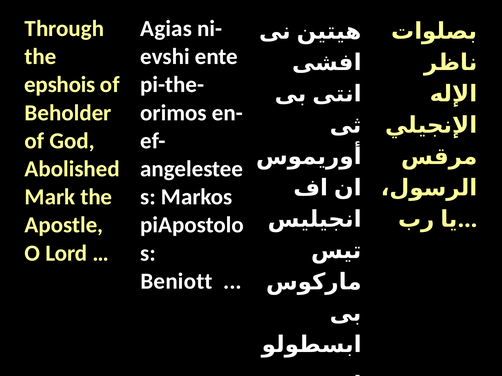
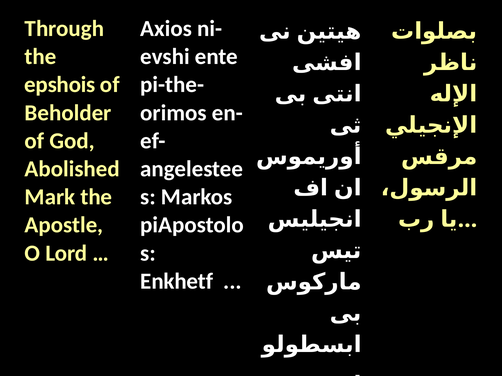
Agias: Agias -> Axios
Beniott: Beniott -> Enkhetf
